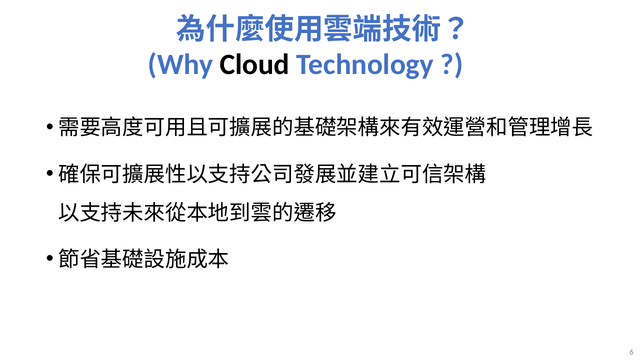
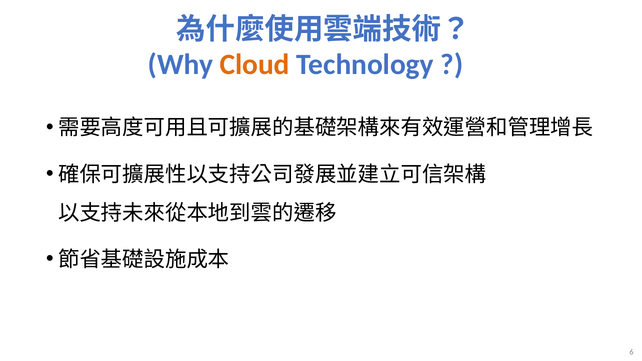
Cloud colour: black -> orange
